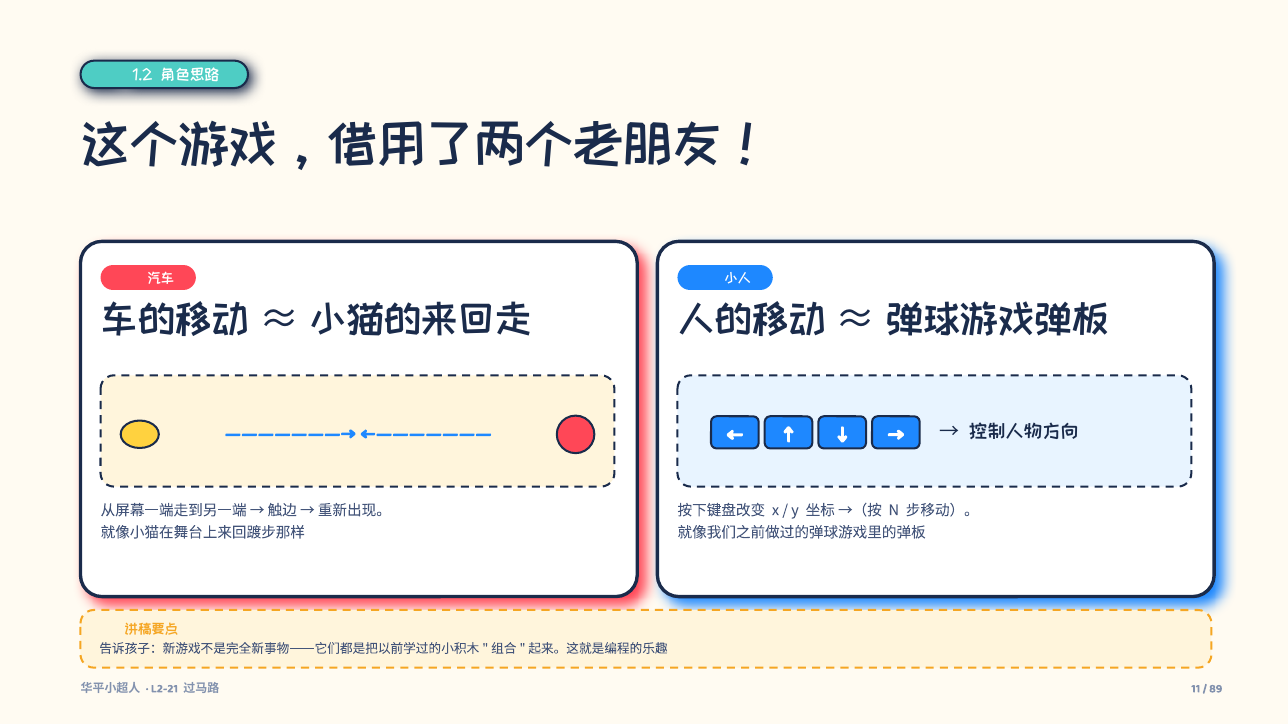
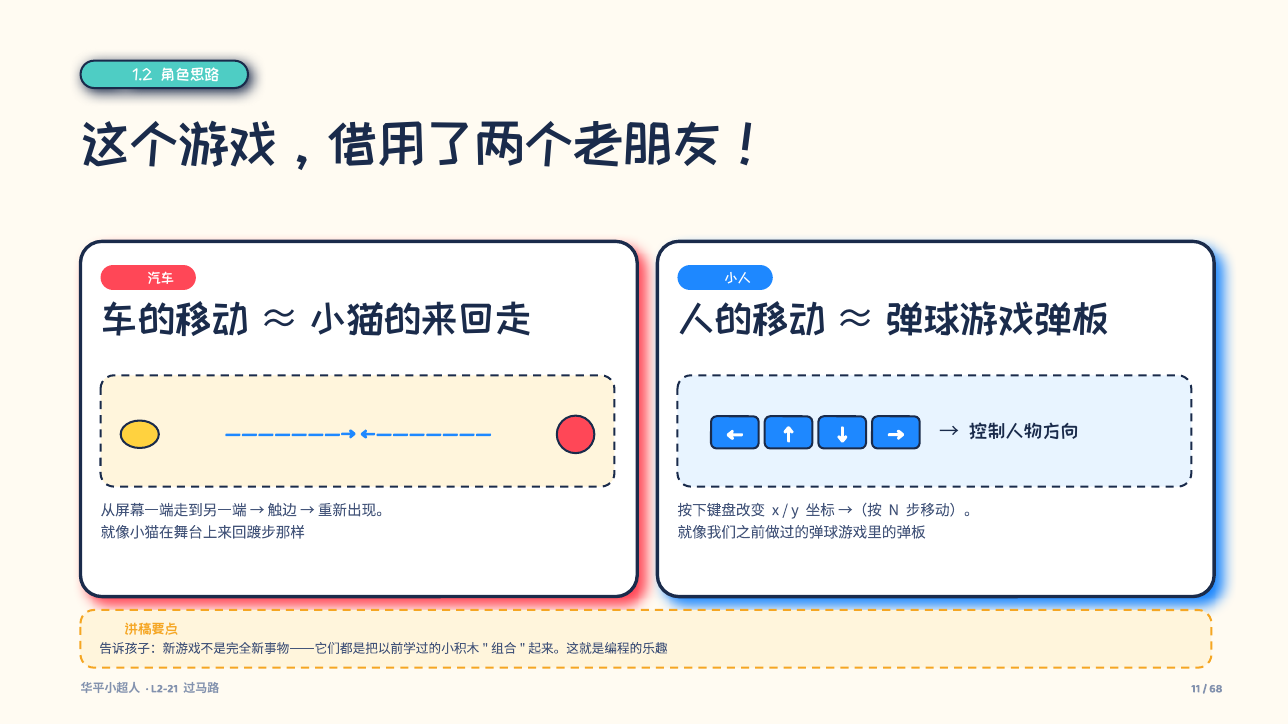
89: 89 -> 68
